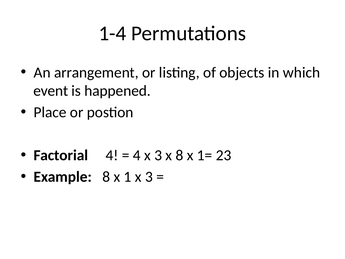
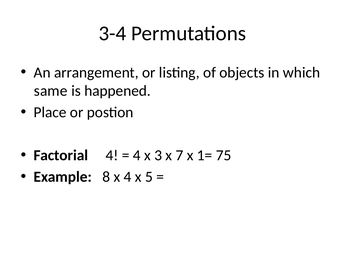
1-4: 1-4 -> 3-4
event: event -> same
x 8: 8 -> 7
23: 23 -> 75
x 1: 1 -> 4
3 at (149, 177): 3 -> 5
